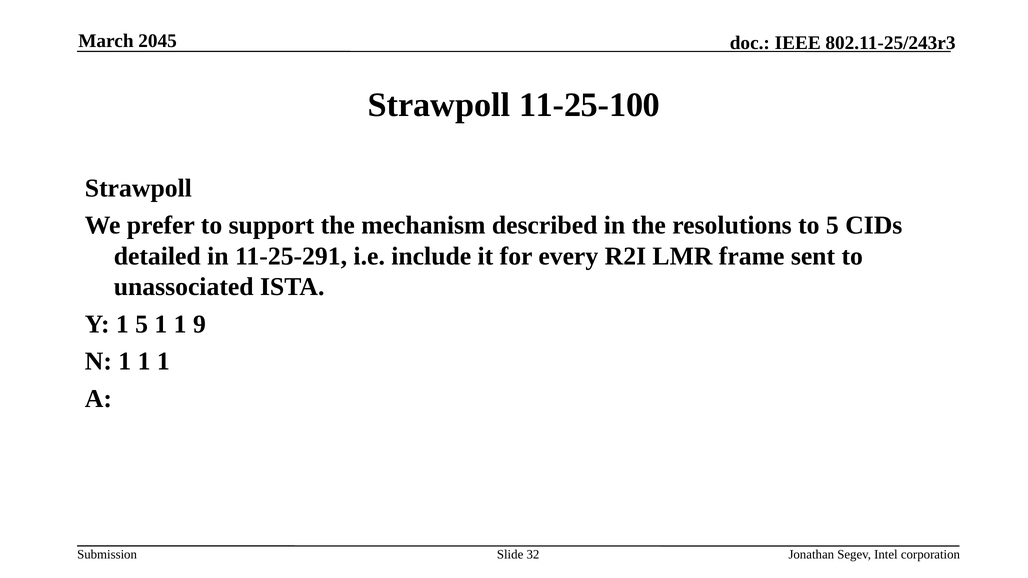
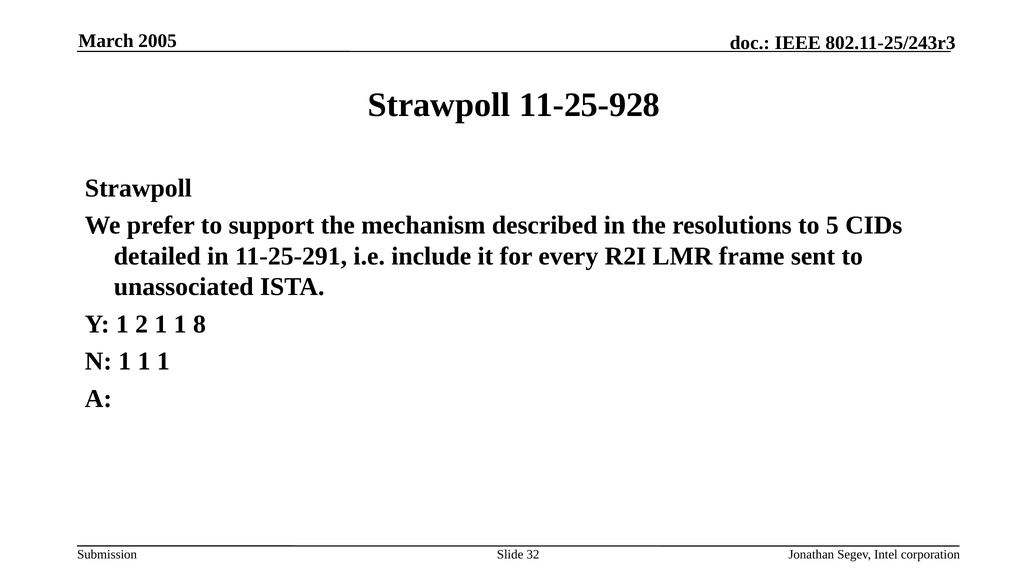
2045: 2045 -> 2005
11-25-100: 11-25-100 -> 11-25-928
1 5: 5 -> 2
9: 9 -> 8
